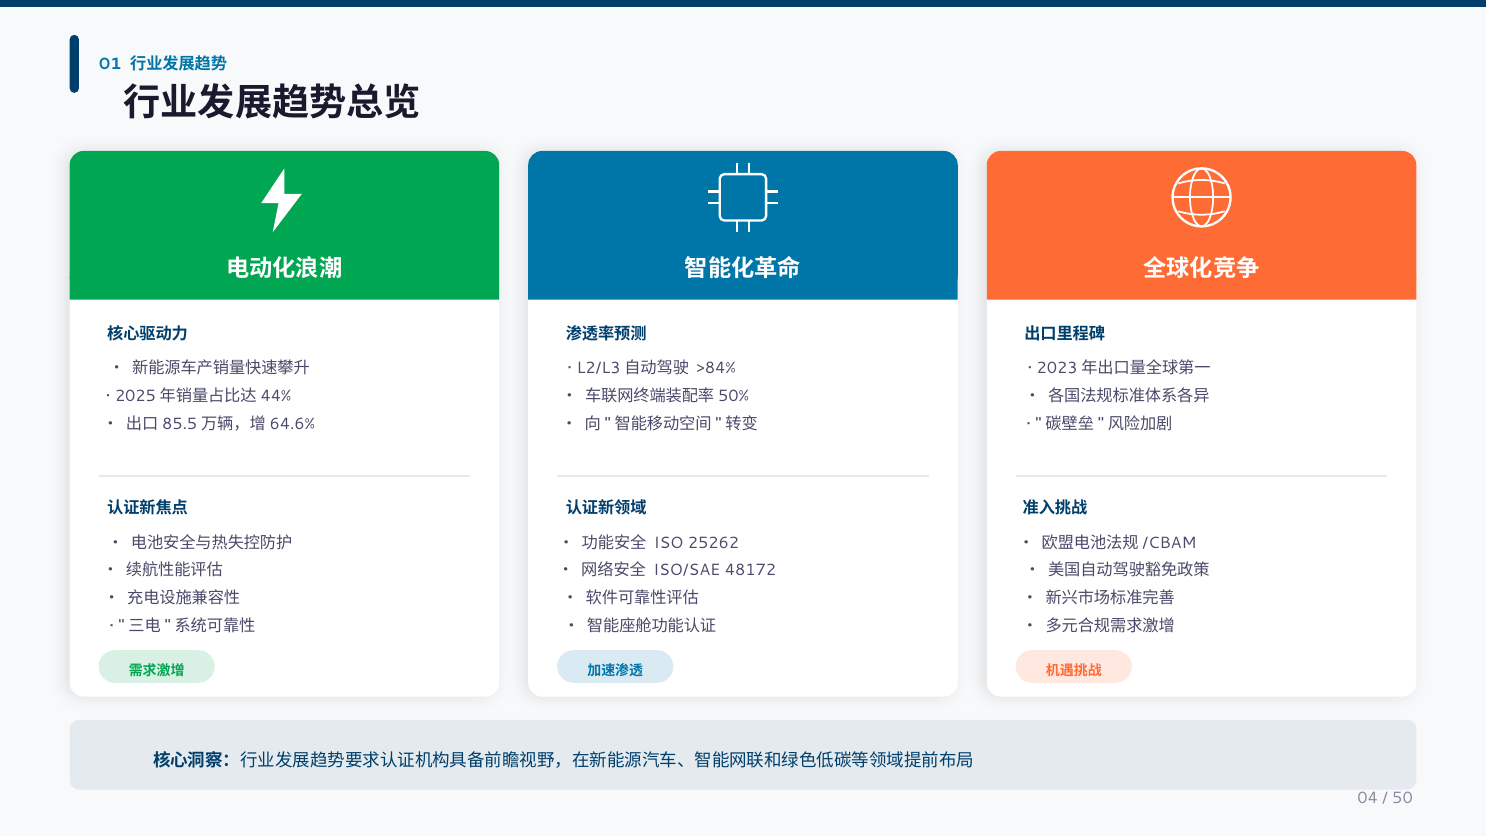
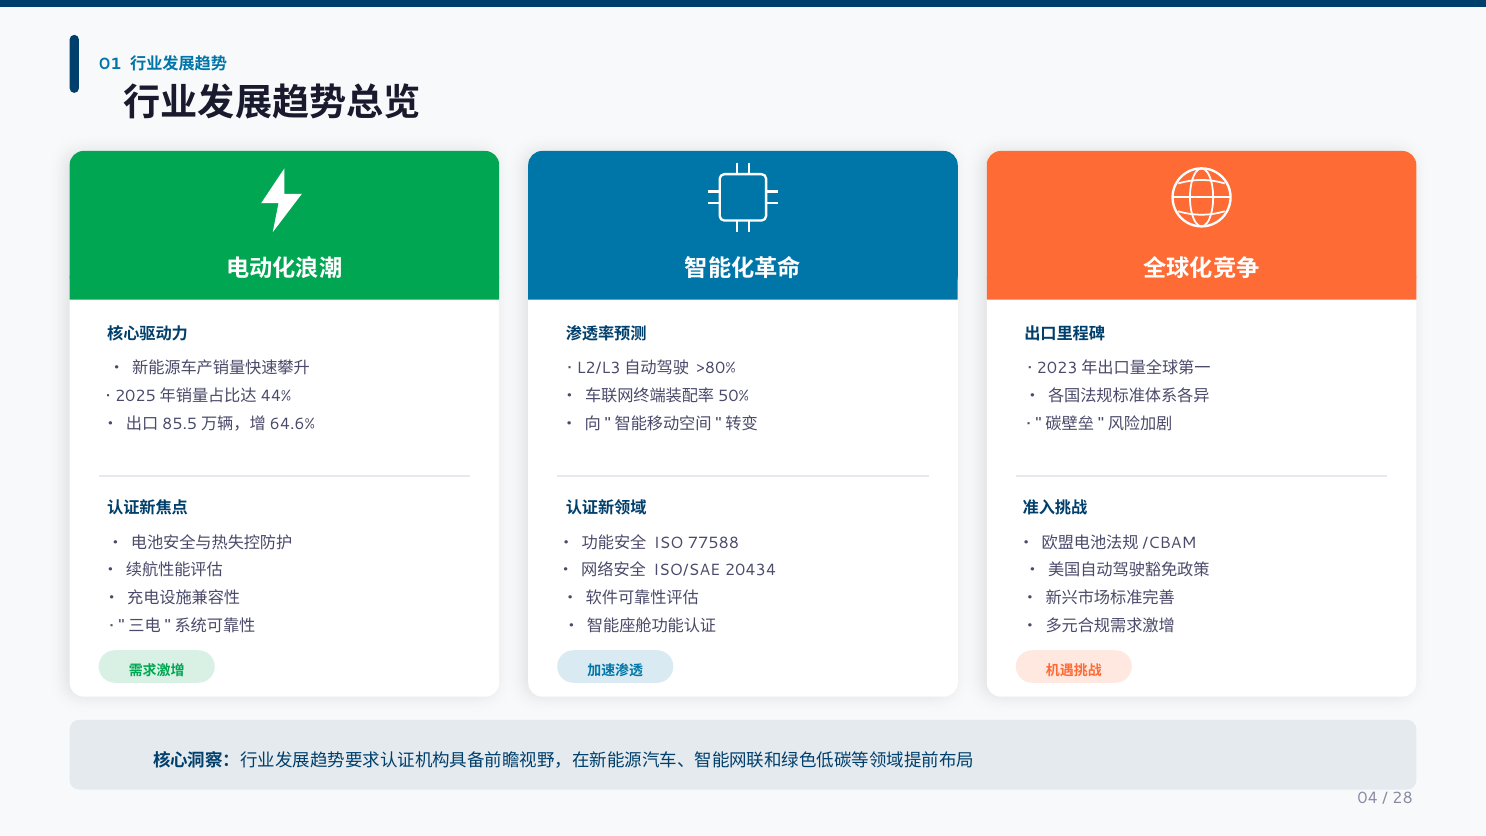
>84%: >84% -> >80%
25262: 25262 -> 77588
48172: 48172 -> 20434
50: 50 -> 28
